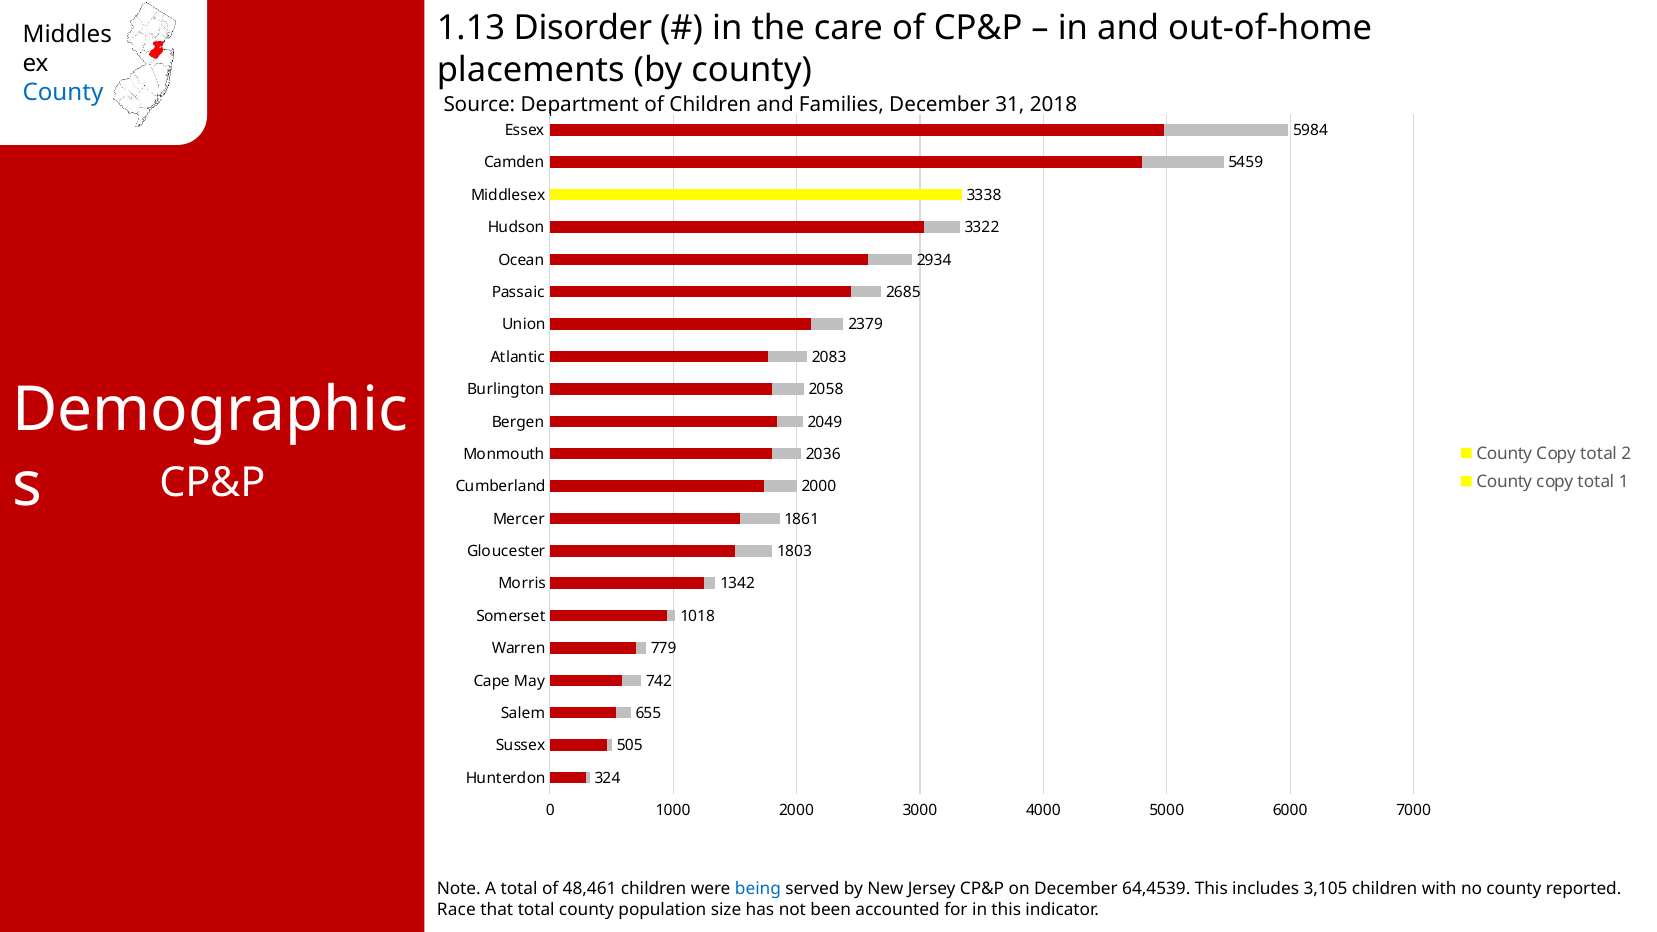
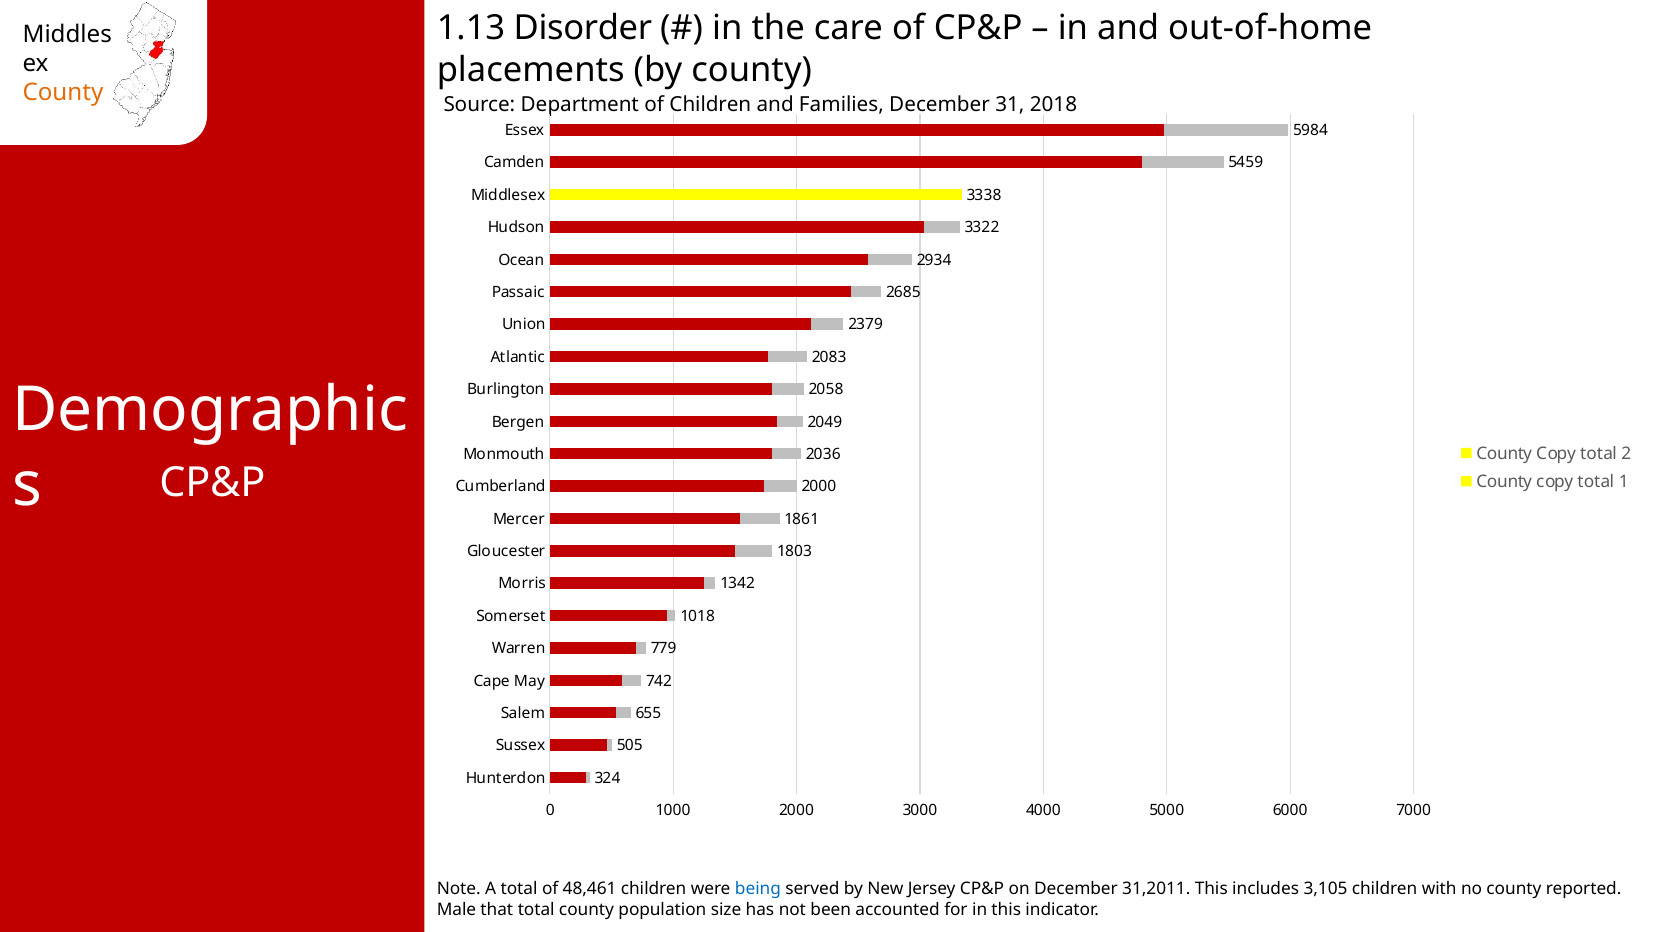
County at (63, 92) colour: blue -> orange
64,4539: 64,4539 -> 31,2011
Race: Race -> Male
